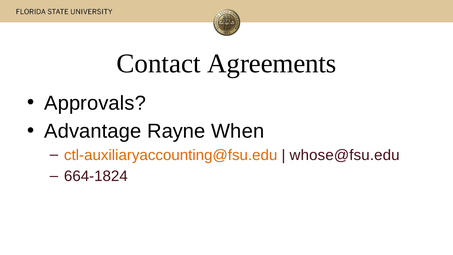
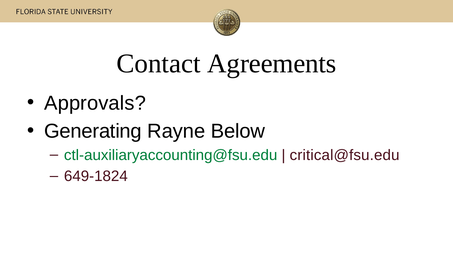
Advantage: Advantage -> Generating
When: When -> Below
ctl-auxiliaryaccounting@fsu.edu colour: orange -> green
whose@fsu.edu: whose@fsu.edu -> critical@fsu.edu
664-1824: 664-1824 -> 649-1824
